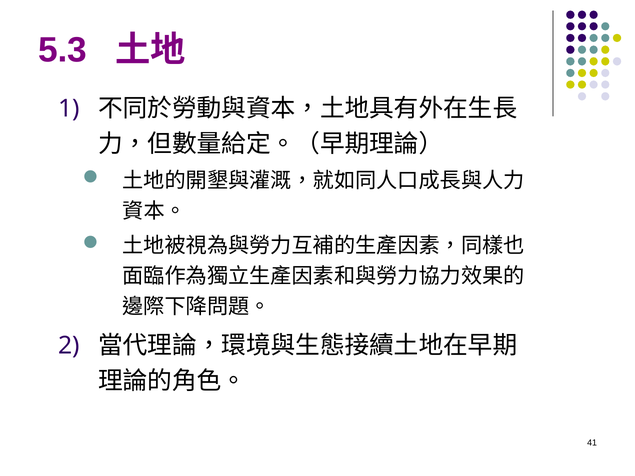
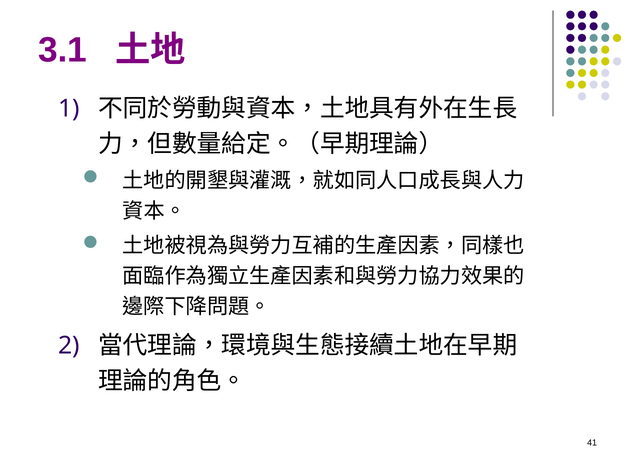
5.3: 5.3 -> 3.1
